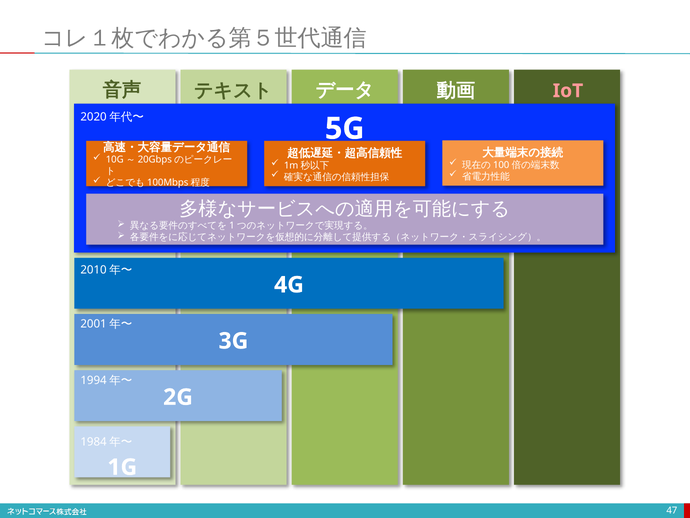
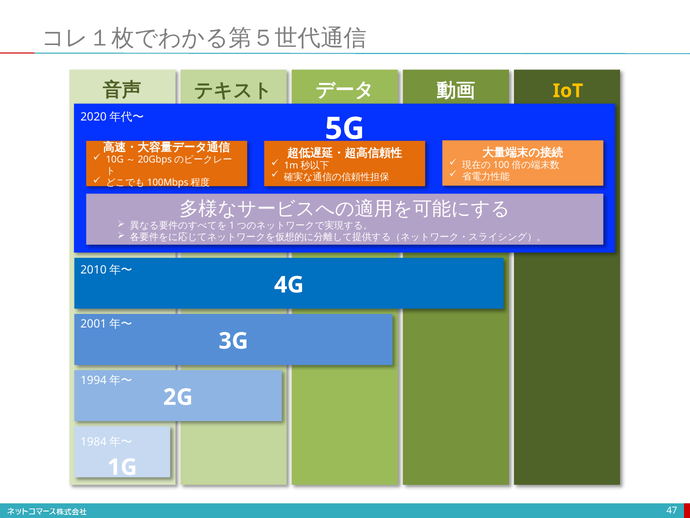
IoT colour: pink -> yellow
